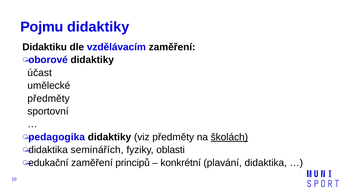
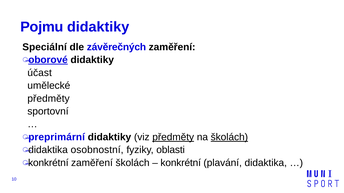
Didaktiku: Didaktiku -> Speciální
vzdělávacím: vzdělávacím -> závěrečných
oborové underline: none -> present
pedagogika: pedagogika -> preprimární
předměty at (173, 137) underline: none -> present
seminářích: seminářích -> osobnostní
edukační at (48, 163): edukační -> konkrétní
zaměření principů: principů -> školách
